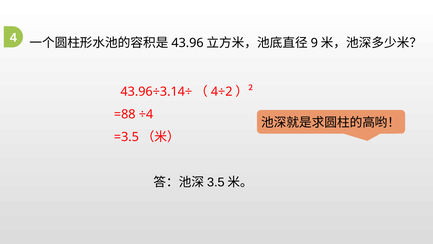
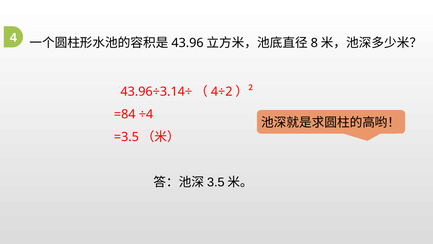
9: 9 -> 8
=88: =88 -> =84
